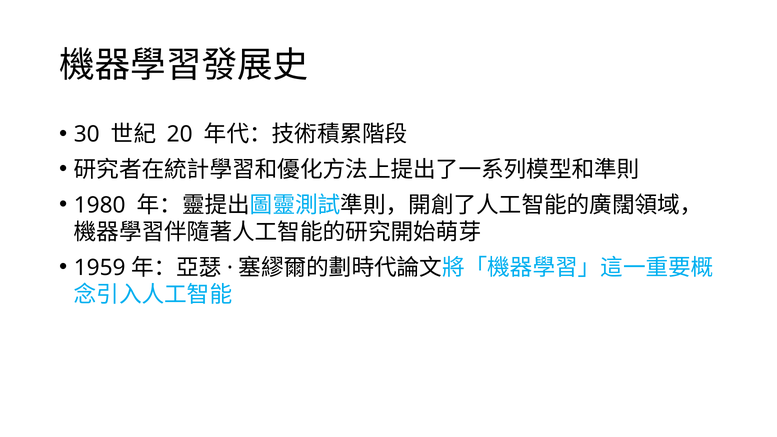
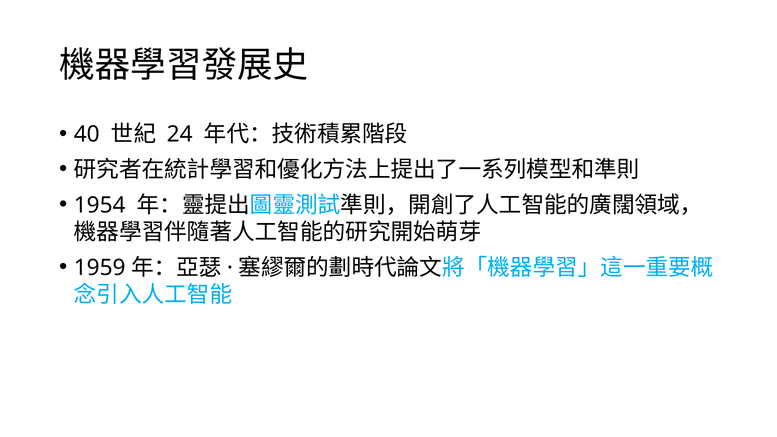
30: 30 -> 40
20: 20 -> 24
1980: 1980 -> 1954
